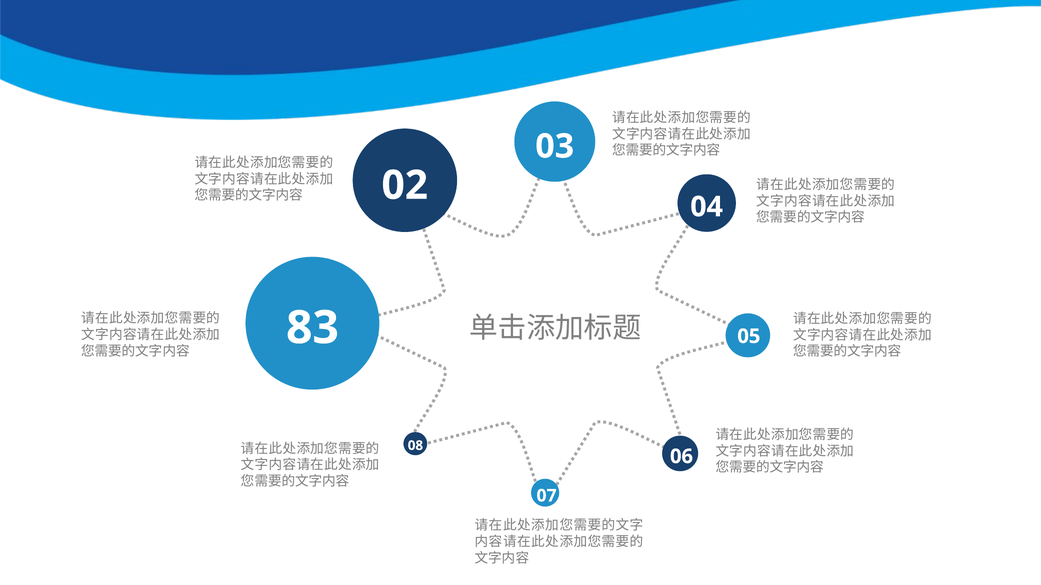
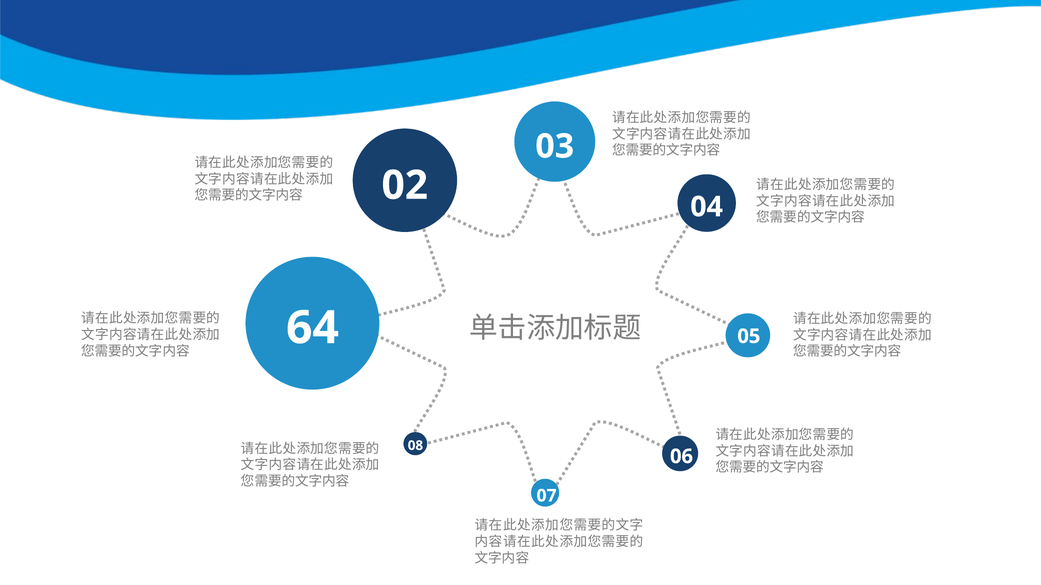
83: 83 -> 64
